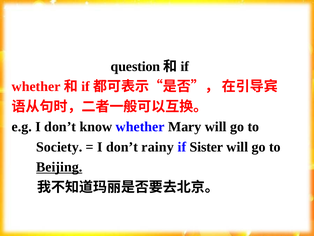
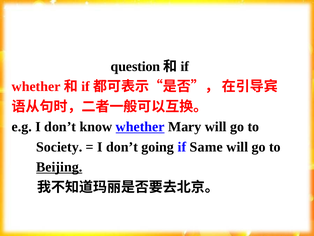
whether at (140, 127) underline: none -> present
rainy: rainy -> going
Sister: Sister -> Same
